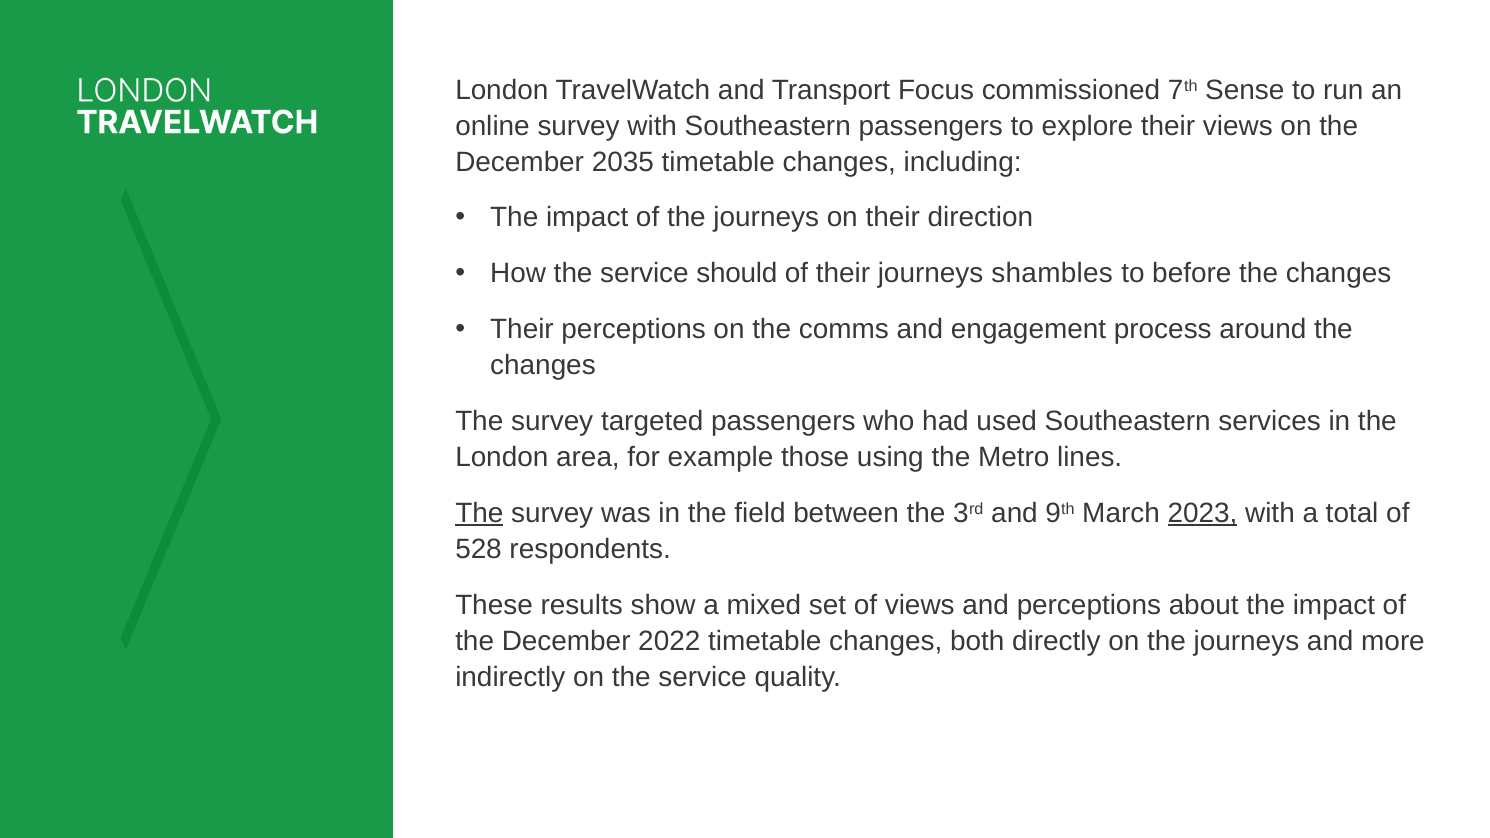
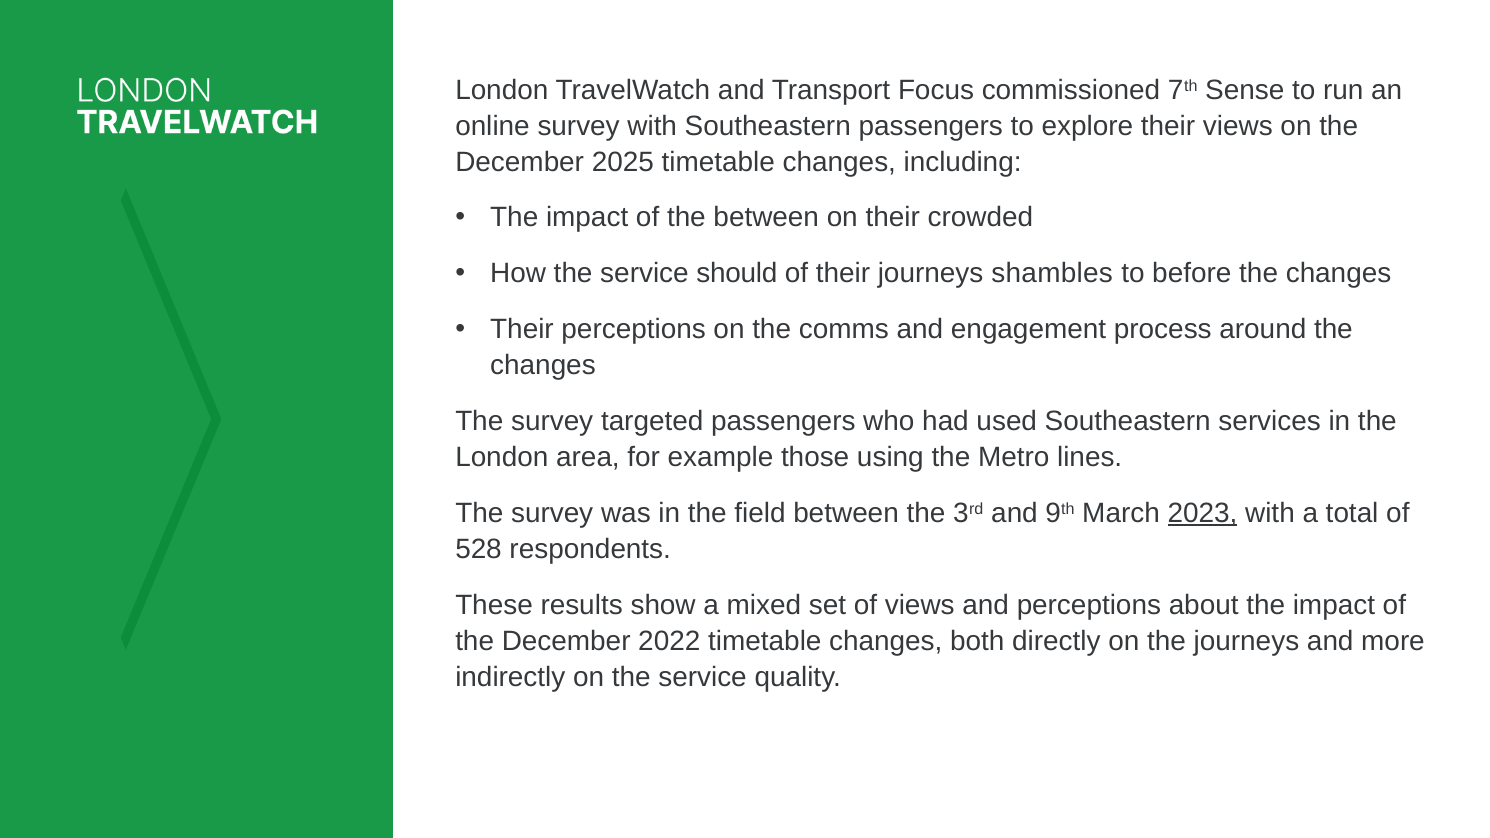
2035: 2035 -> 2025
of the journeys: journeys -> between
direction: direction -> crowded
The at (479, 513) underline: present -> none
